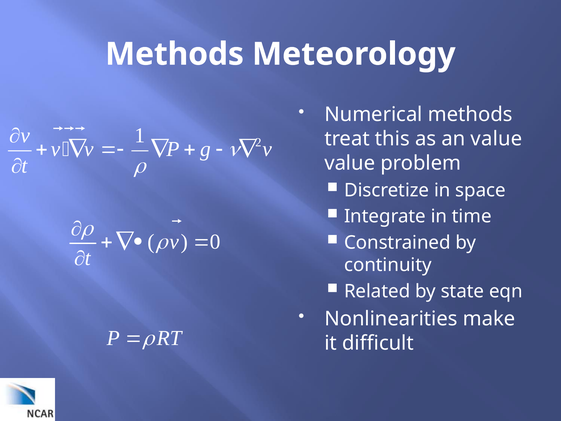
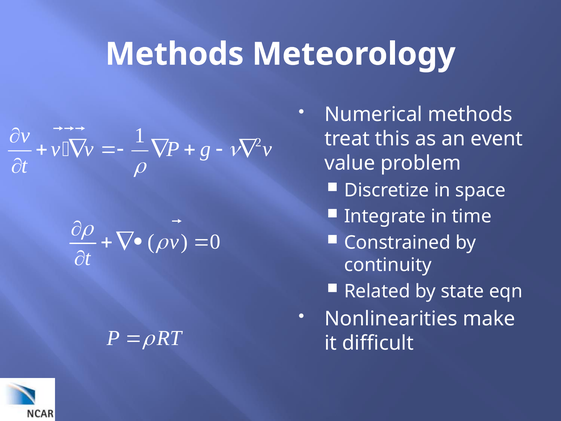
an value: value -> event
